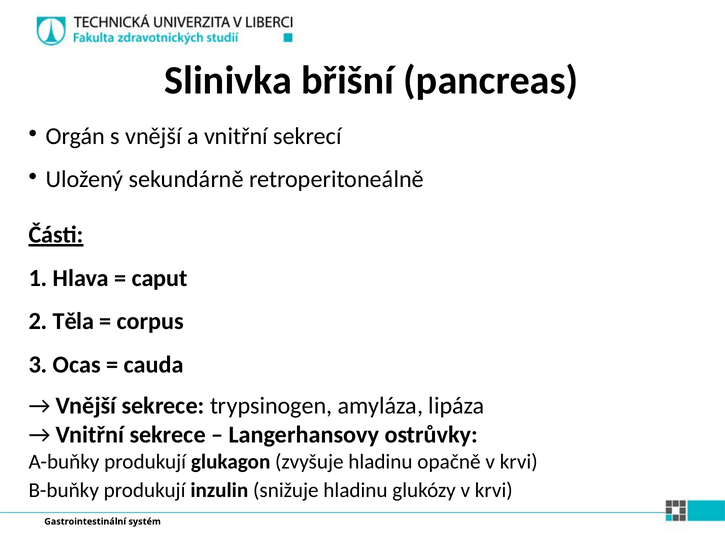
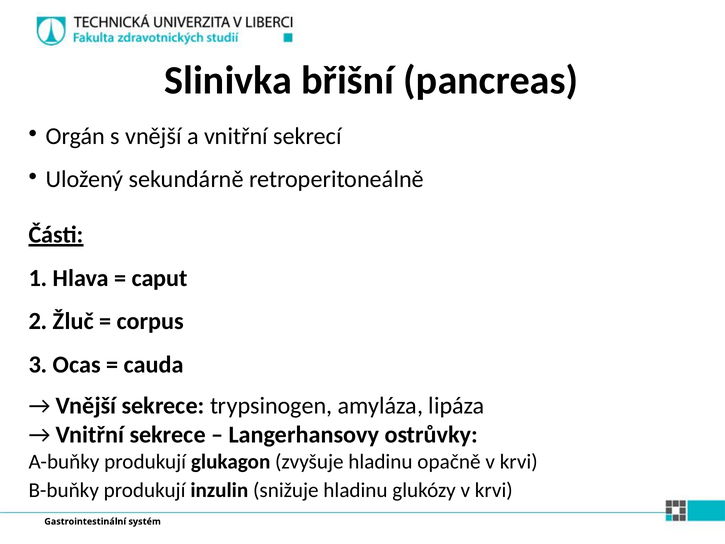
Těla: Těla -> Žluč
